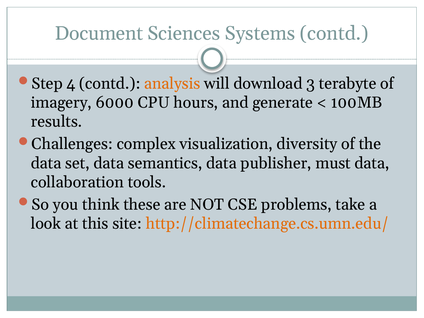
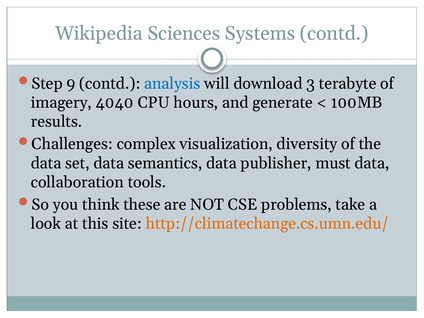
Document: Document -> Wikipedia
4: 4 -> 9
analysis colour: orange -> blue
6000: 6000 -> 4040
